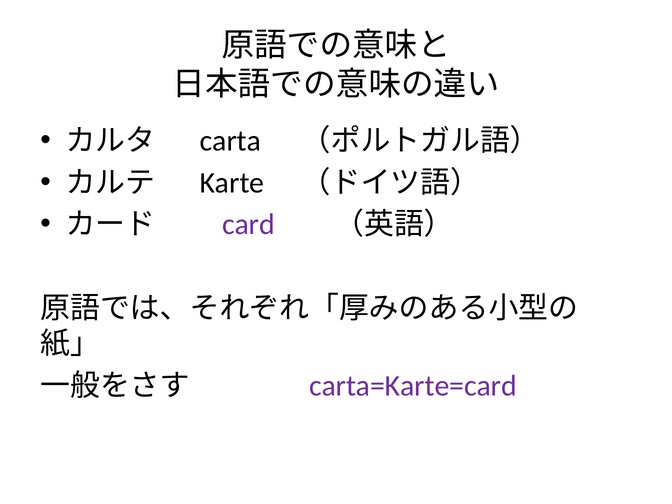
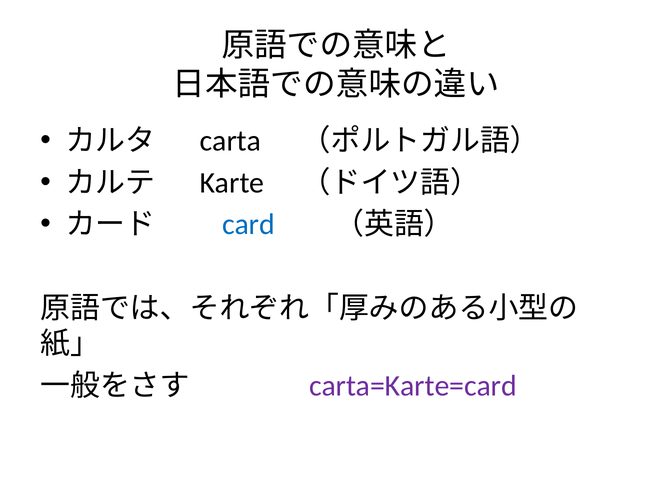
card colour: purple -> blue
